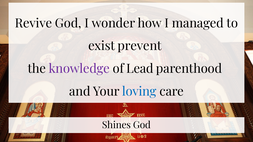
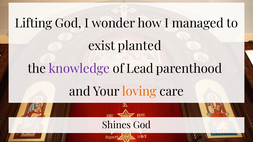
Revive: Revive -> Lifting
prevent: prevent -> planted
loving colour: blue -> orange
